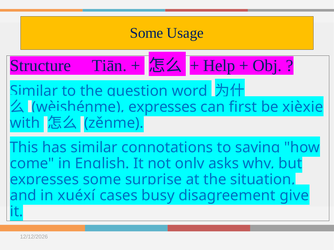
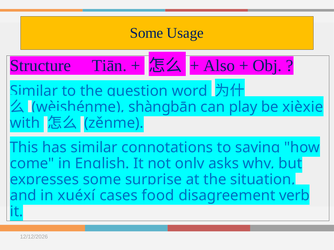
Help: Help -> Also
expresses at (163, 107): expresses -> shàngbān
first: first -> play
busy: busy -> food
give: give -> verb
